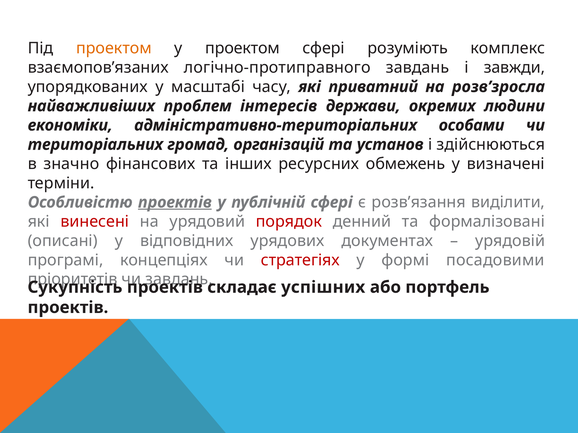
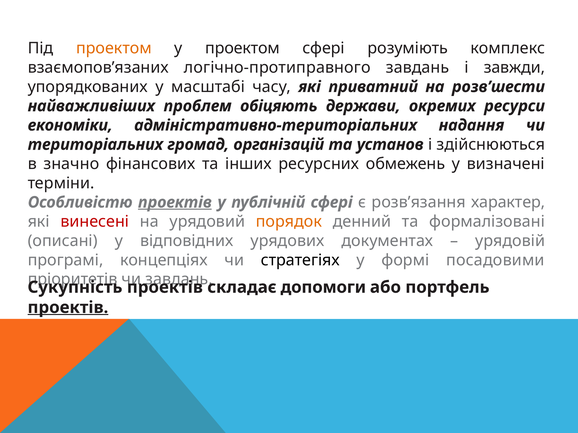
розв’зросла: розв’зросла -> розв’шести
інтересів: інтересів -> обіцяють
людини: людини -> ресурси
особами: особами -> надання
виділити: виділити -> характер
порядок colour: red -> orange
стратегіях colour: red -> black
успішних: успішних -> допомоги
проектів at (68, 308) underline: none -> present
